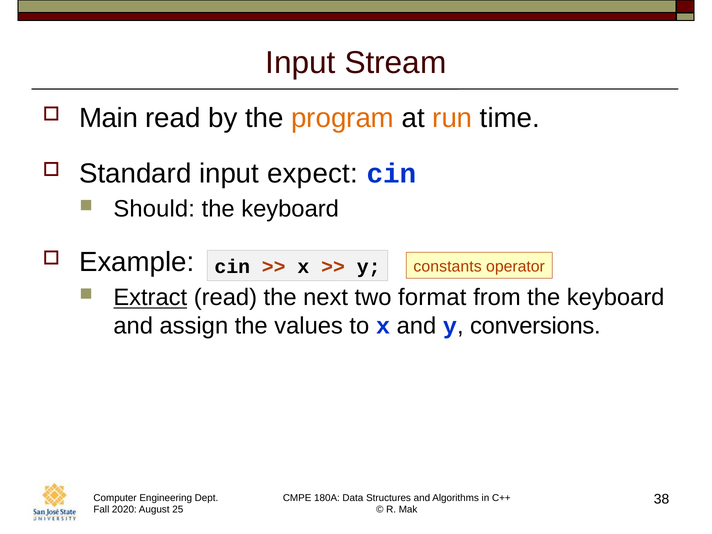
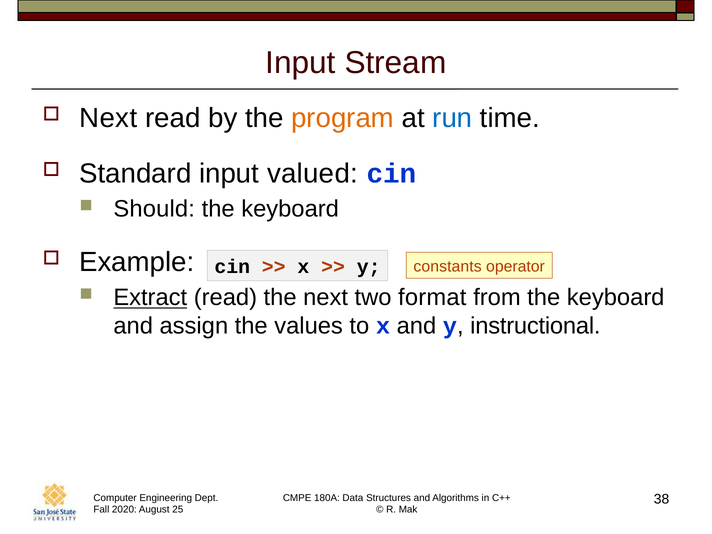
Main at (109, 118): Main -> Next
run colour: orange -> blue
expect: expect -> valued
conversions: conversions -> instructional
